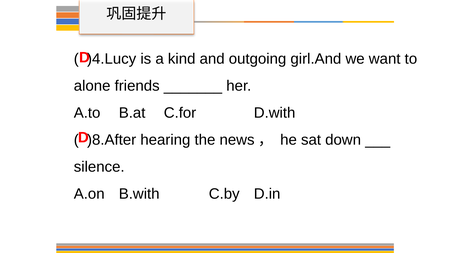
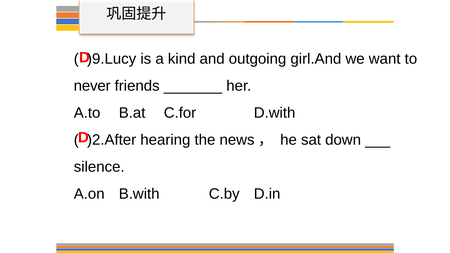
)4.Lucy: )4.Lucy -> )9.Lucy
alone: alone -> never
)8.After: )8.After -> )2.After
